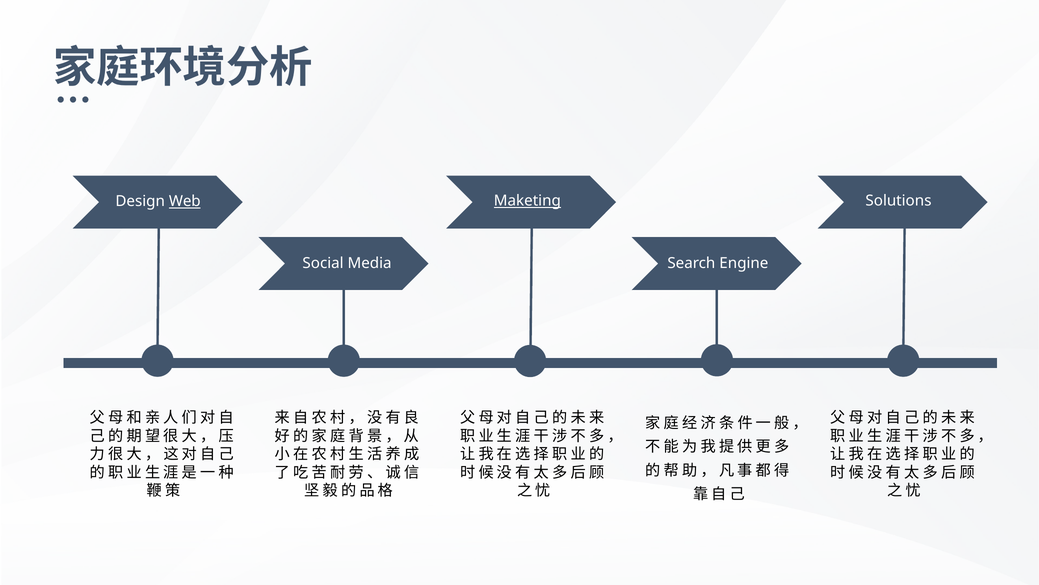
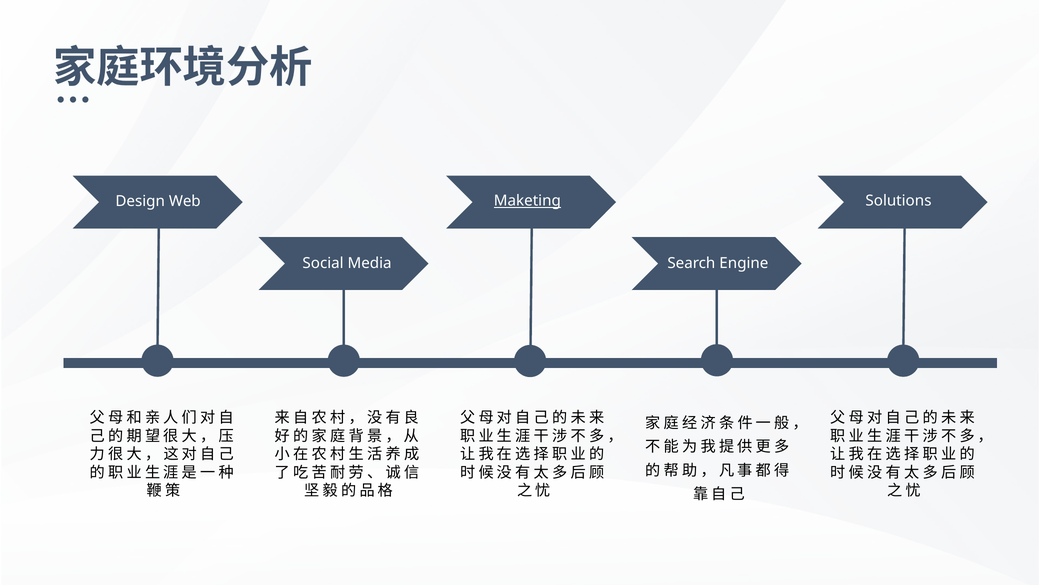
Web underline: present -> none
